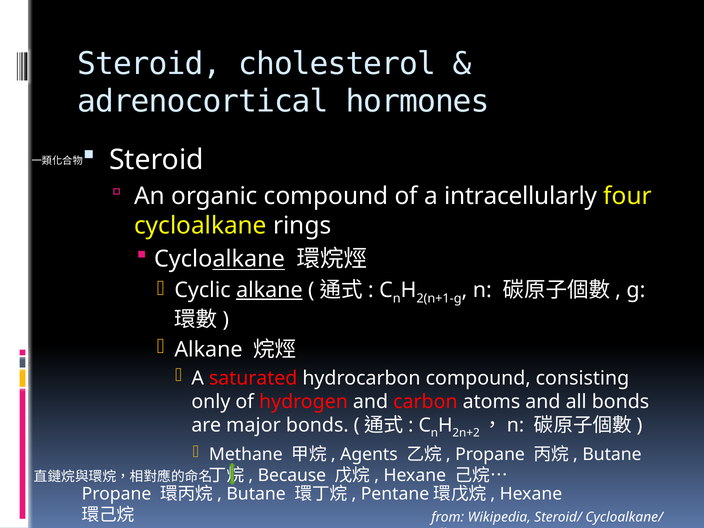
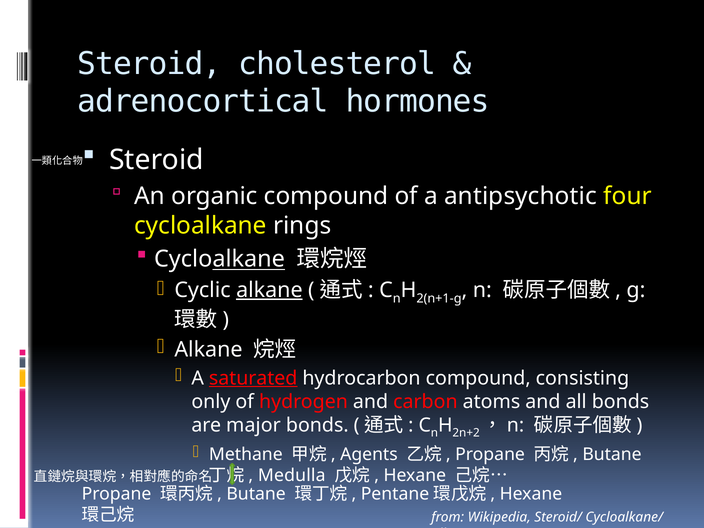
intracellularly: intracellularly -> antipsychotic
saturated underline: none -> present
Because: Because -> Medulla
